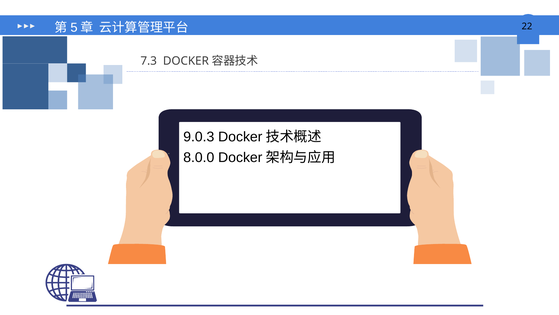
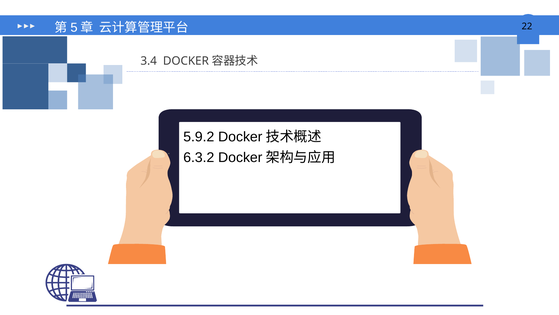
7.3: 7.3 -> 3.4
9.0.3: 9.0.3 -> 5.9.2
8.0.0: 8.0.0 -> 6.3.2
